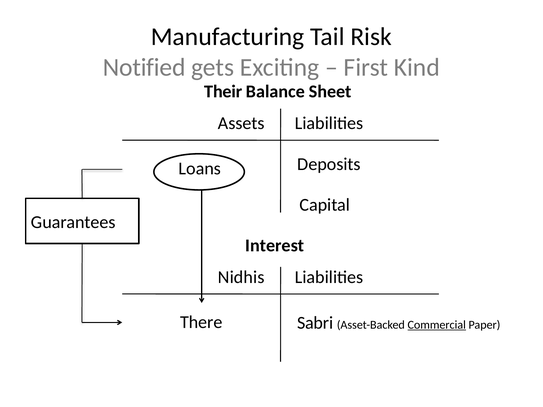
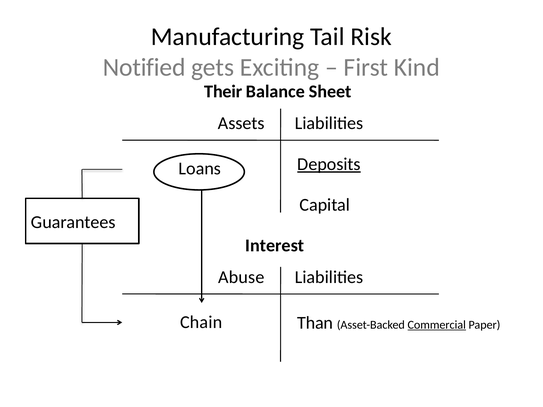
Deposits underline: none -> present
Nidhis: Nidhis -> Abuse
There: There -> Chain
Sabri: Sabri -> Than
